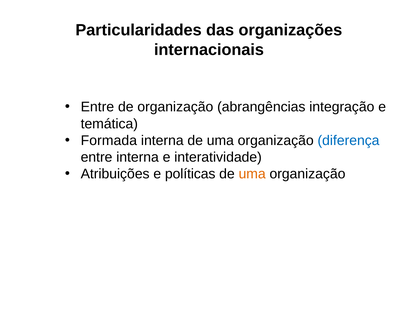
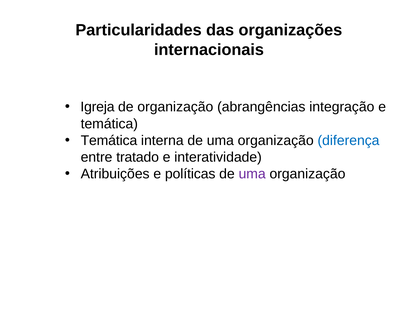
Entre at (97, 107): Entre -> Igreja
Formada at (109, 140): Formada -> Temática
entre interna: interna -> tratado
uma at (252, 174) colour: orange -> purple
